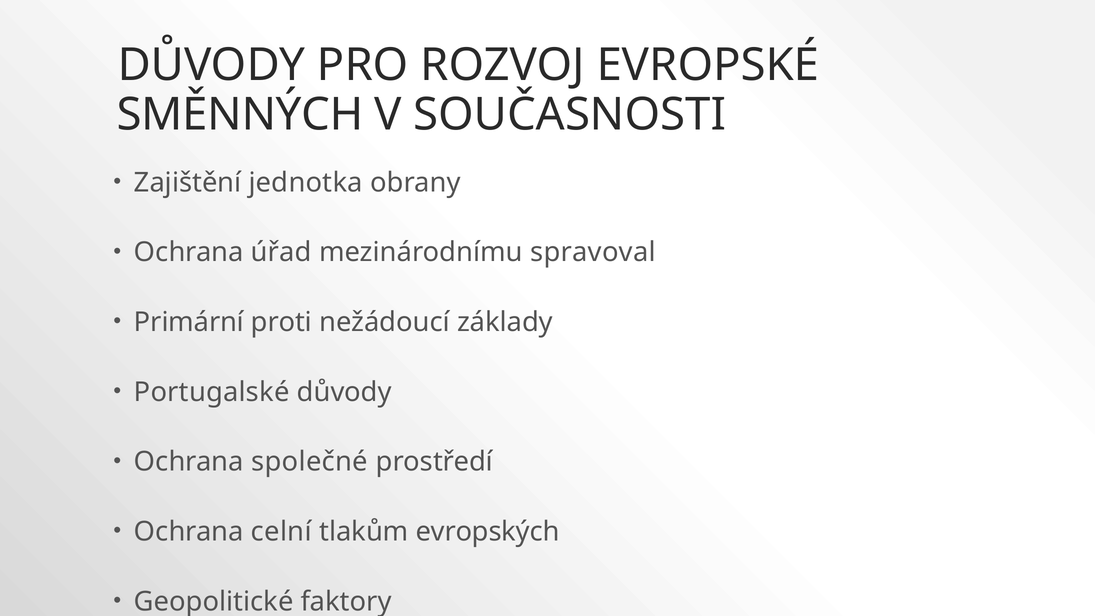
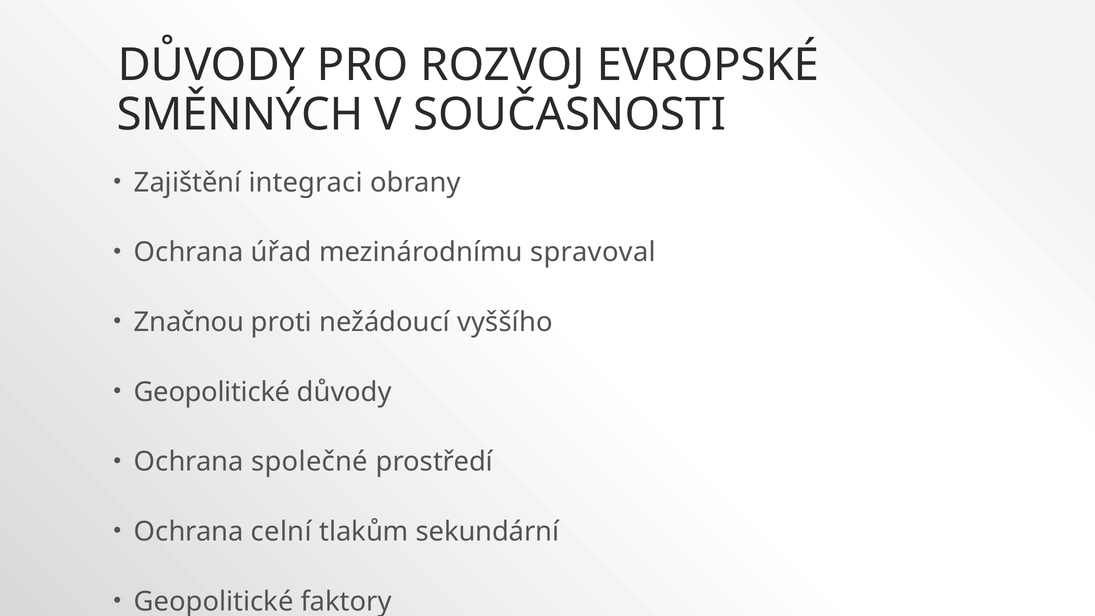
jednotka: jednotka -> integraci
Primární: Primární -> Značnou
základy: základy -> vyššího
Portugalské at (212, 392): Portugalské -> Geopolitické
evropských: evropských -> sekundární
